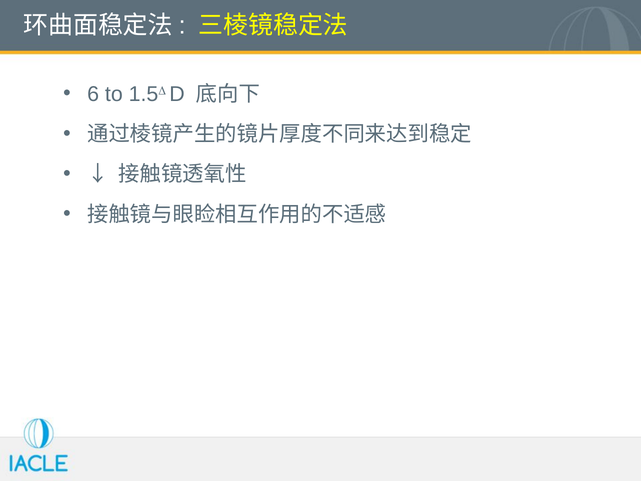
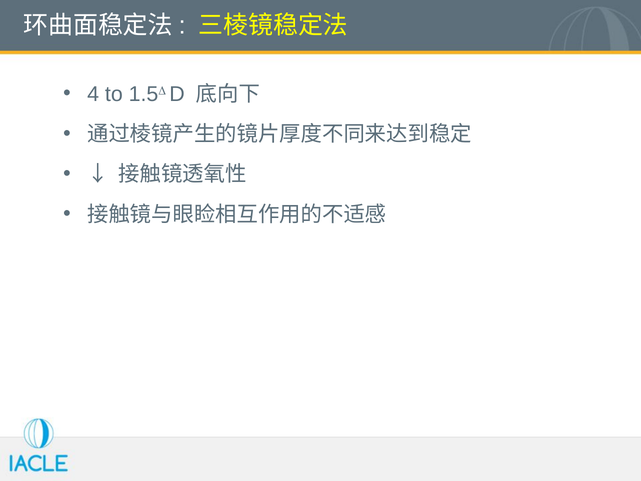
6: 6 -> 4
